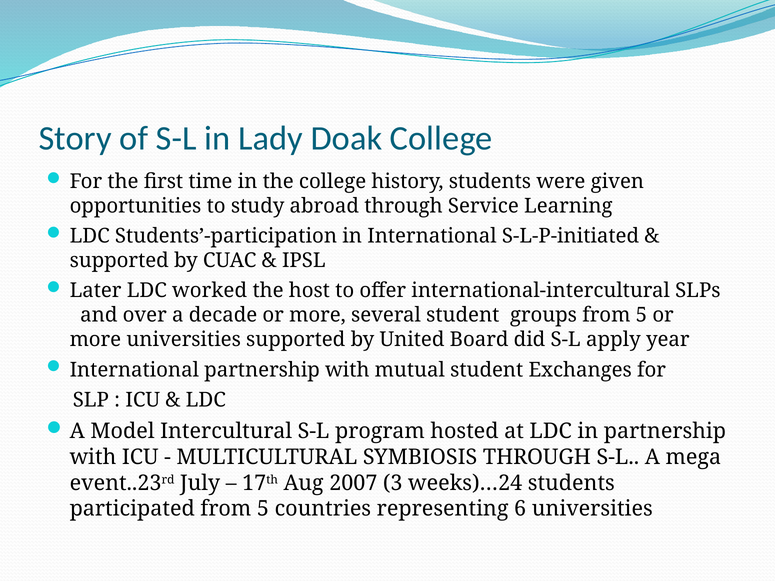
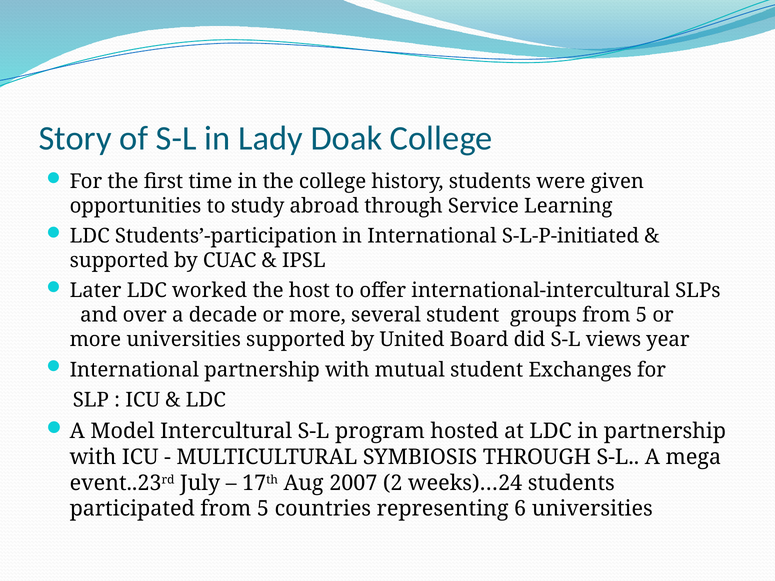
apply: apply -> views
3: 3 -> 2
